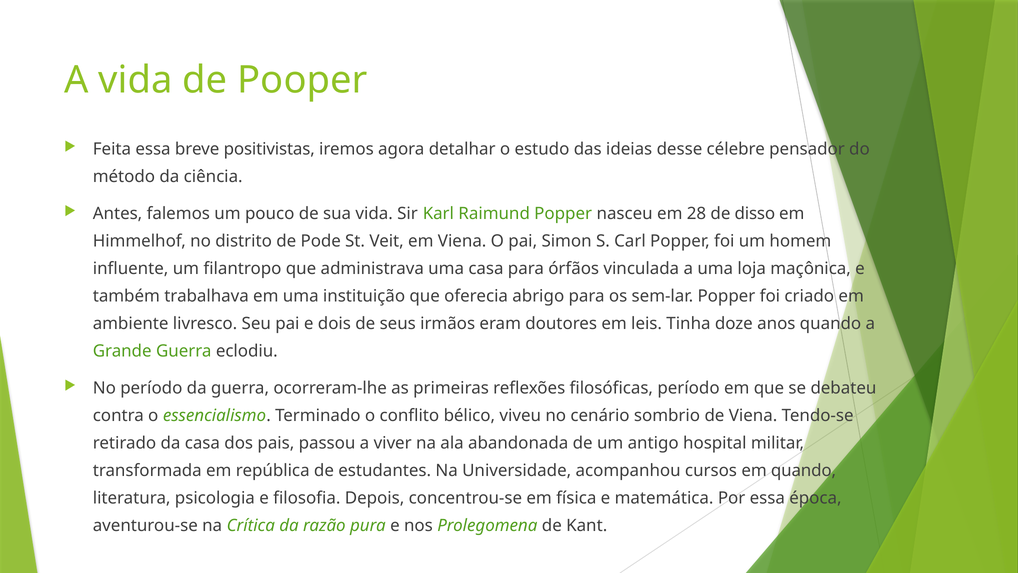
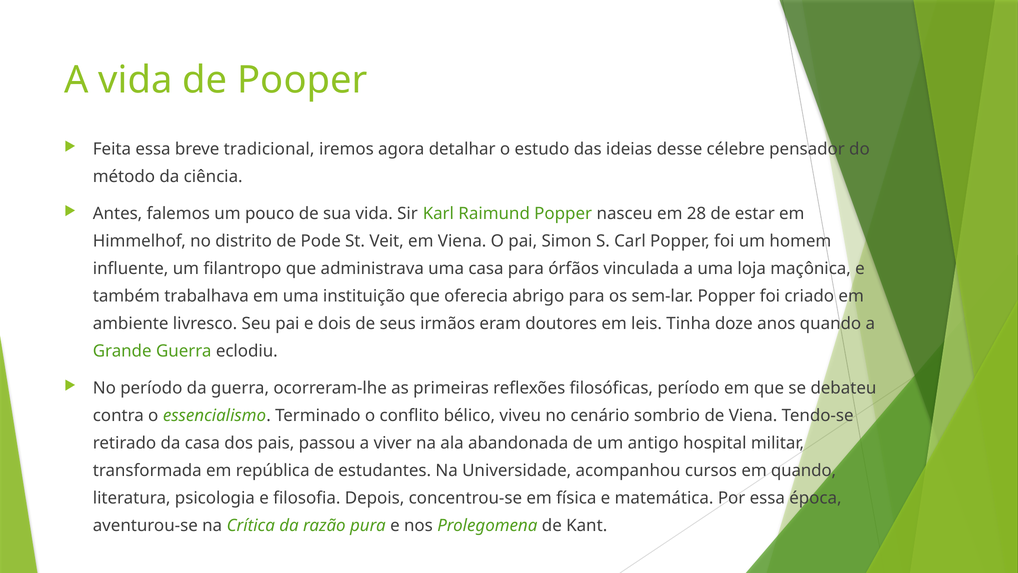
positivistas: positivistas -> tradicional
disso: disso -> estar
